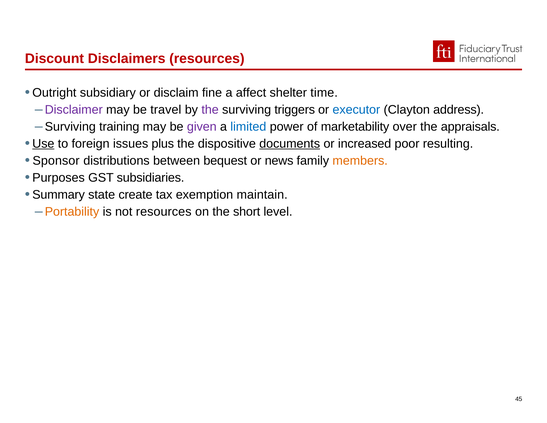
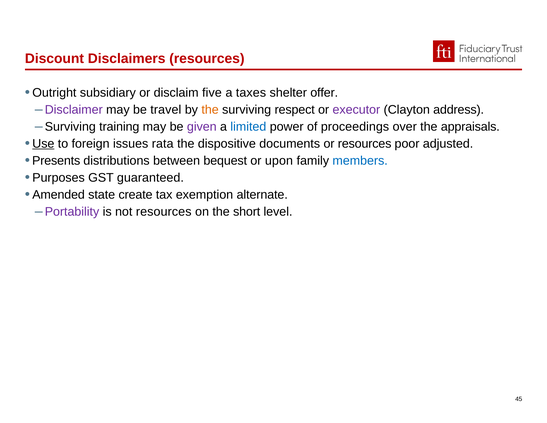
fine: fine -> five
affect: affect -> taxes
time: time -> offer
the at (210, 110) colour: purple -> orange
triggers: triggers -> respect
executor colour: blue -> purple
marketability: marketability -> proceedings
plus: plus -> rata
documents underline: present -> none
or increased: increased -> resources
resulting: resulting -> adjusted
Sponsor: Sponsor -> Presents
news: news -> upon
members colour: orange -> blue
subsidiaries: subsidiaries -> guaranteed
Summary: Summary -> Amended
maintain: maintain -> alternate
Portability colour: orange -> purple
